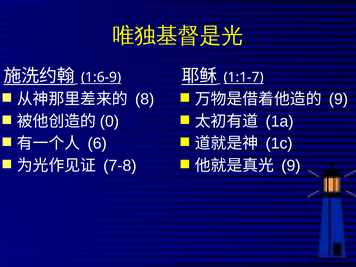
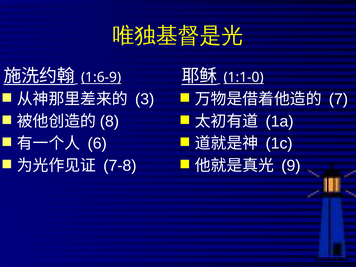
1:1-7: 1:1-7 -> 1:1-0
8: 8 -> 3
9 at (339, 99): 9 -> 7
0: 0 -> 8
